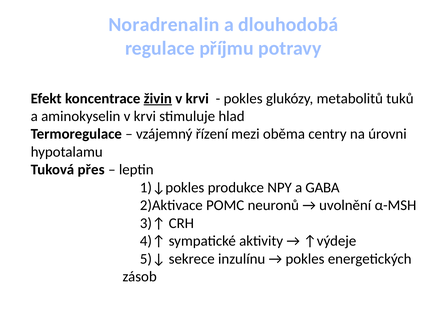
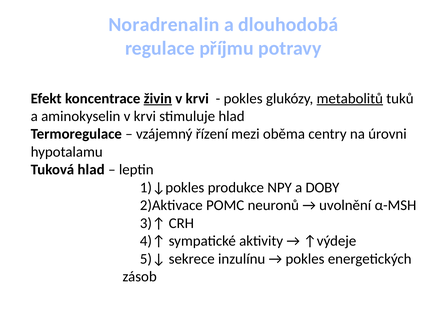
metabolitů underline: none -> present
Tuková přes: přes -> hlad
GABA: GABA -> DOBY
